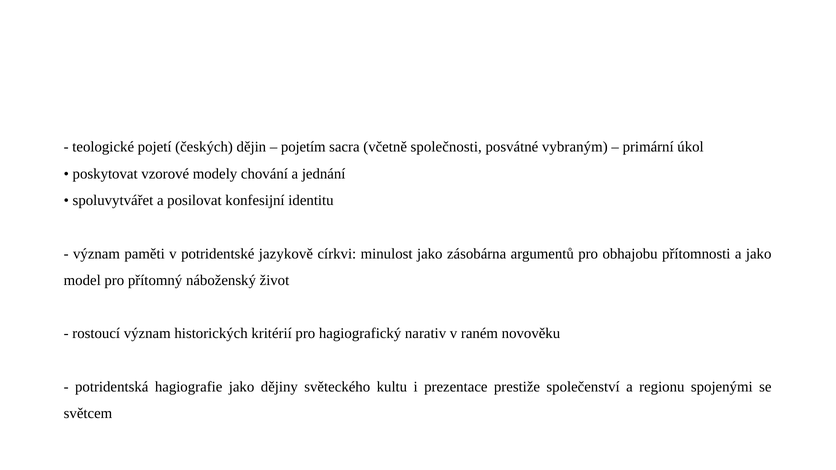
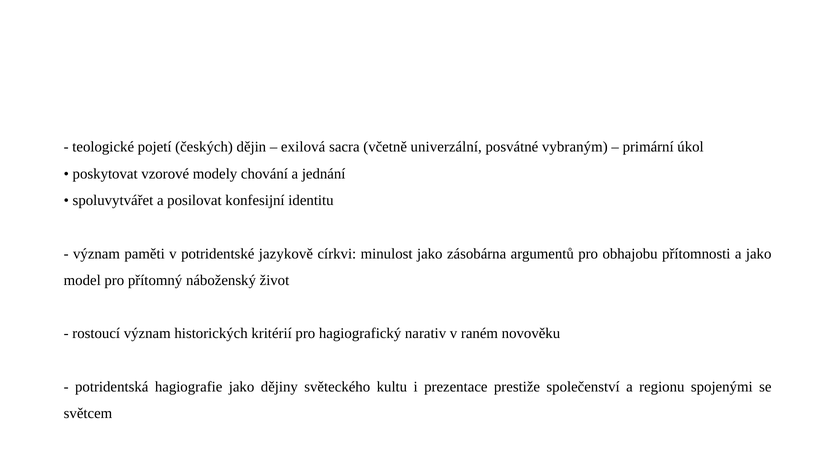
pojetím: pojetím -> exilová
společnosti: společnosti -> univerzální
